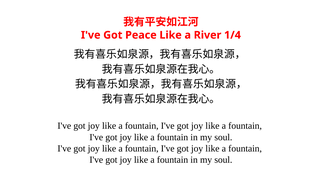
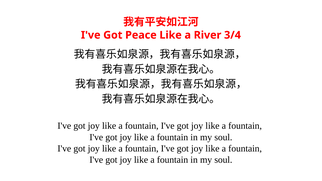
1/4: 1/4 -> 3/4
